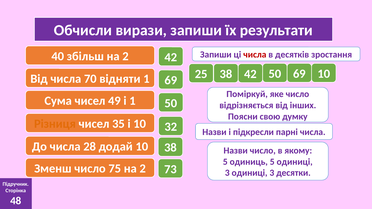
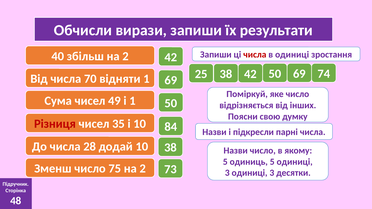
в десятків: десятків -> одиниці
38 10: 10 -> 74
Різниця colour: orange -> red
32: 32 -> 84
